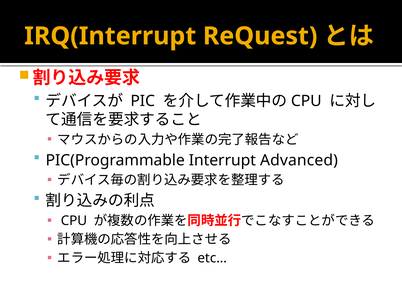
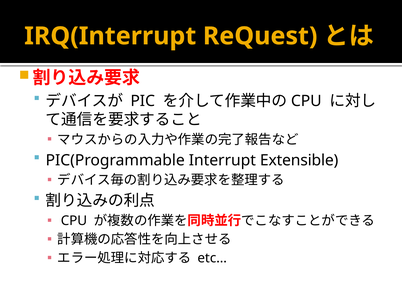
Advanced: Advanced -> Extensible
